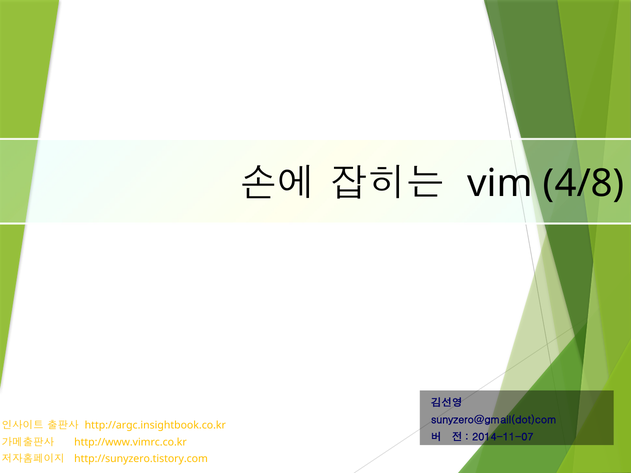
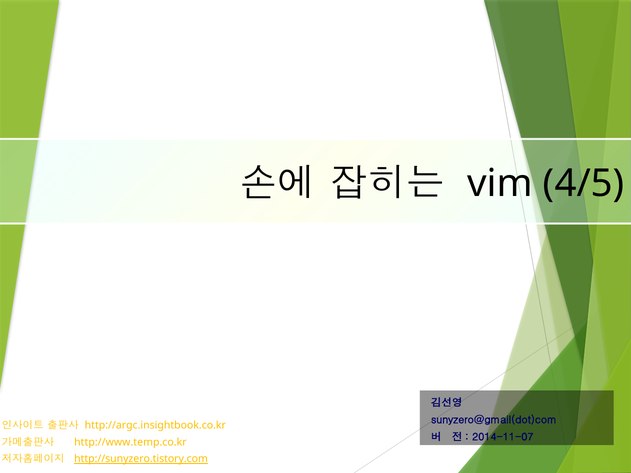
4/8: 4/8 -> 4/5
http://www.vimrc.co.kr: http://www.vimrc.co.kr -> http://www.temp.co.kr
http://sunyzero.tistory.com underline: none -> present
